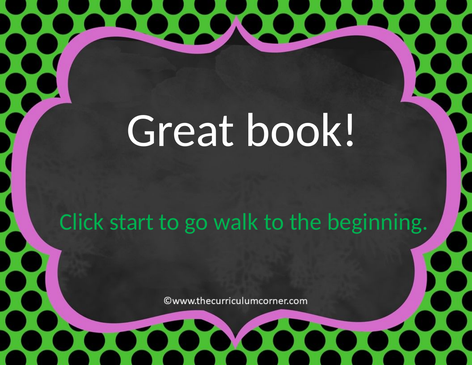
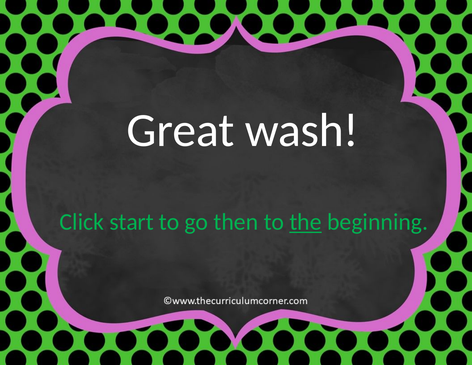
book: book -> wash
walk: walk -> then
the underline: none -> present
